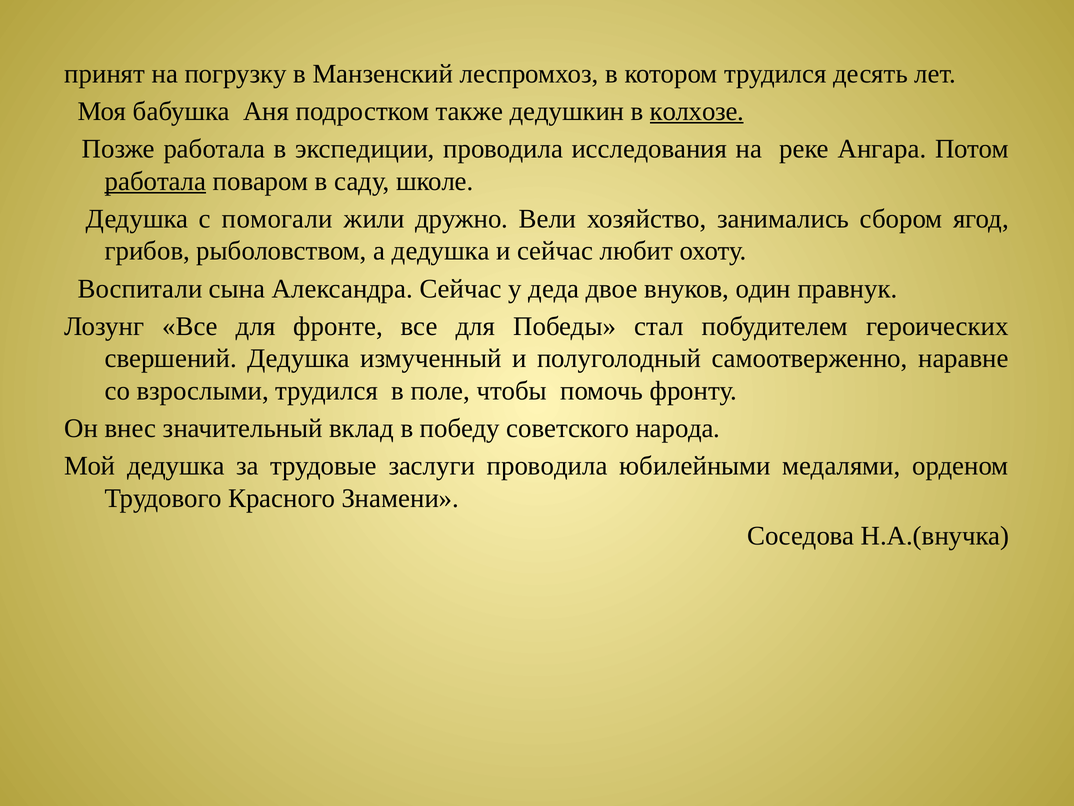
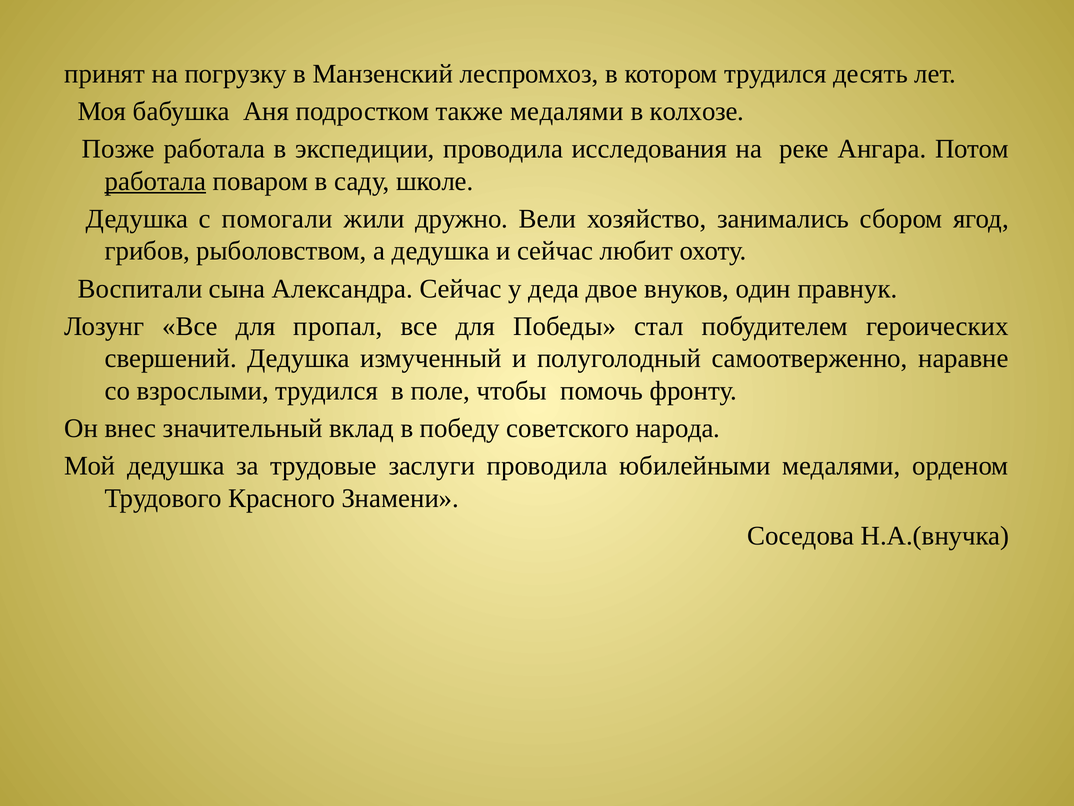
также дедушкин: дедушкин -> медалями
колхозе underline: present -> none
фронте: фронте -> пропал
